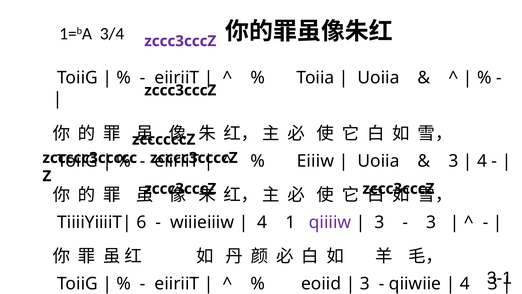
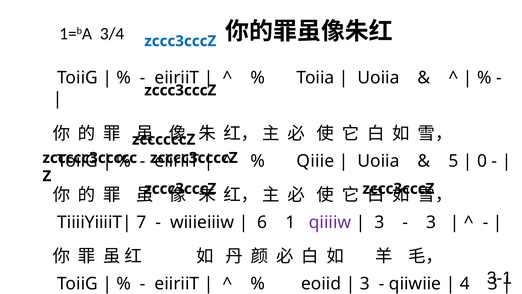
zccc3cccZ at (180, 41) colour: purple -> blue
Eiiiw: Eiiiw -> Qiiie
3 at (453, 161): 3 -> 5
4 at (482, 161): 4 -> 0
6: 6 -> 7
4 at (262, 222): 4 -> 6
